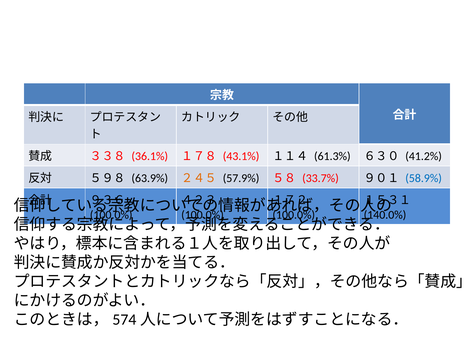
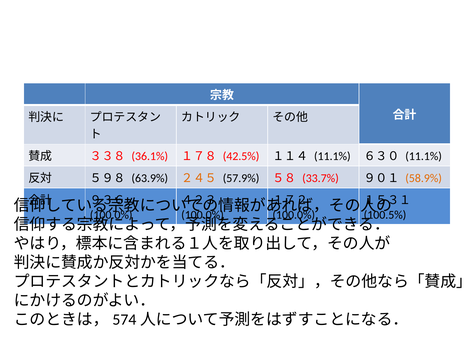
43.1%: 43.1% -> 42.5%
１１４ 61.3%: 61.3% -> 11.1%
６３０ 41.2%: 41.2% -> 11.1%
58.9% colour: blue -> orange
140.0%: 140.0% -> 100.5%
